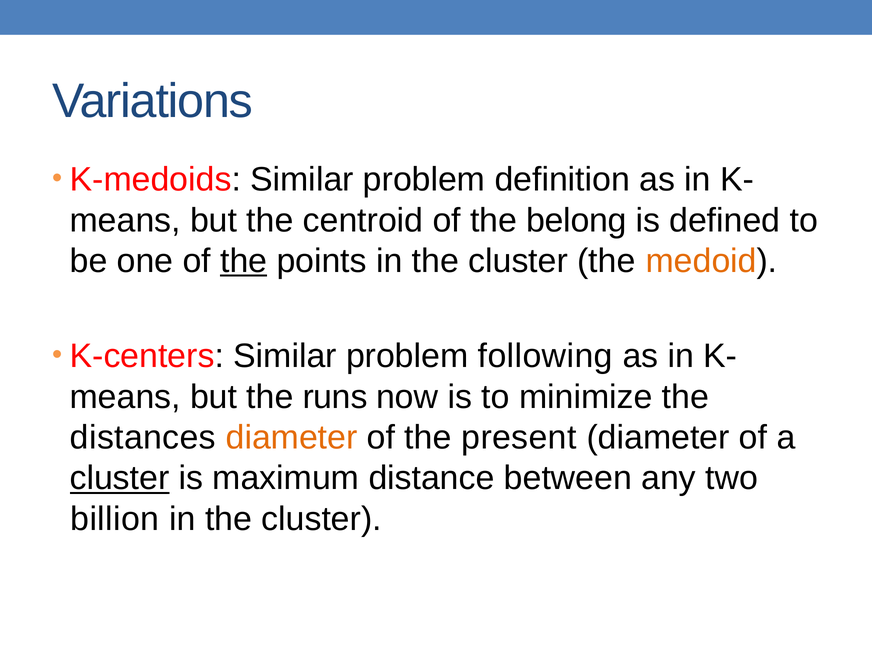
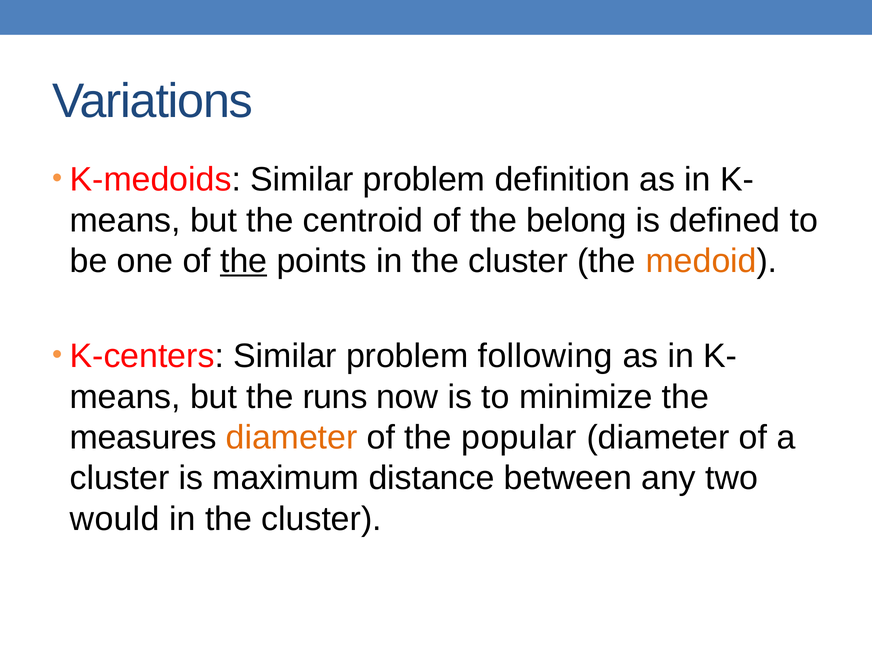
distances: distances -> measures
present: present -> popular
cluster at (120, 478) underline: present -> none
billion: billion -> would
